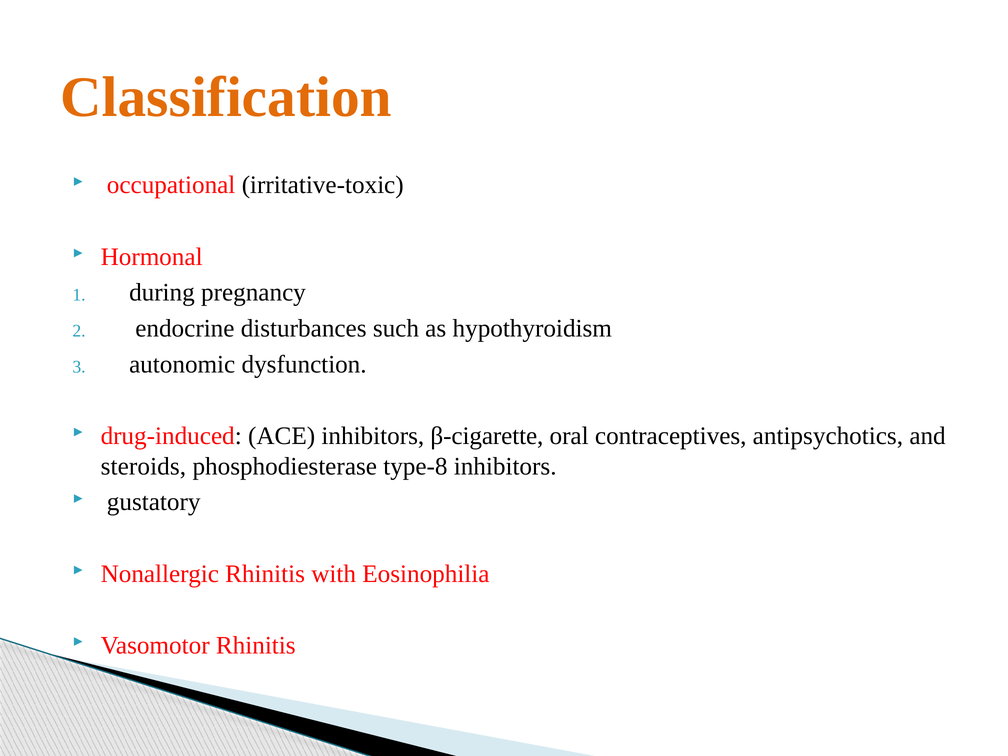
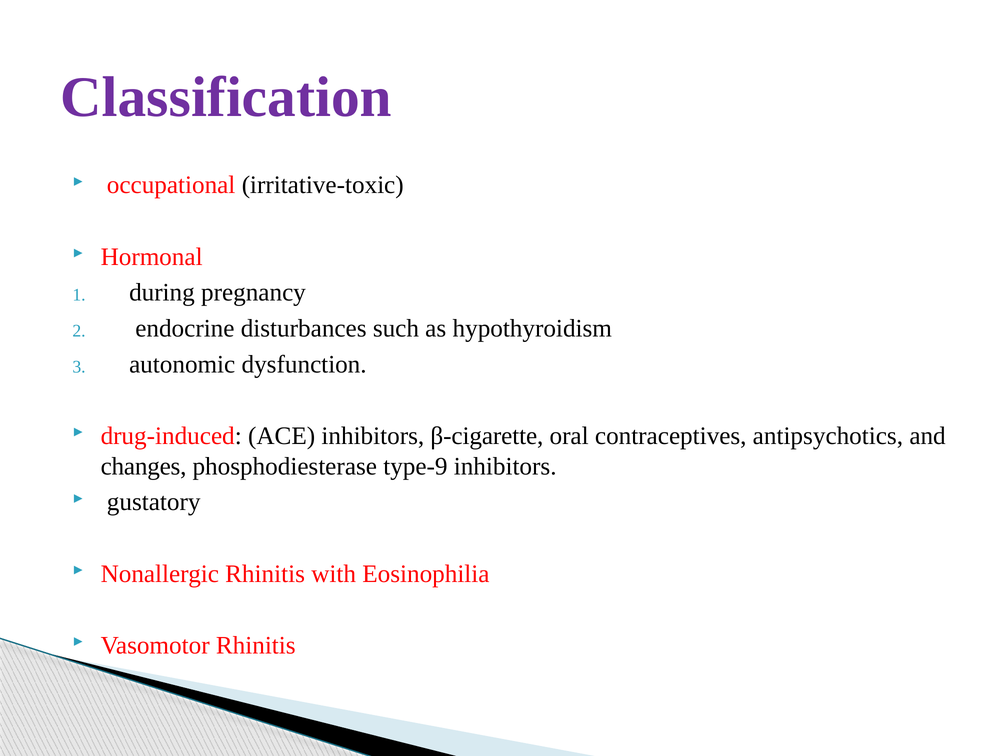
Classification colour: orange -> purple
steroids: steroids -> changes
type-8: type-8 -> type-9
